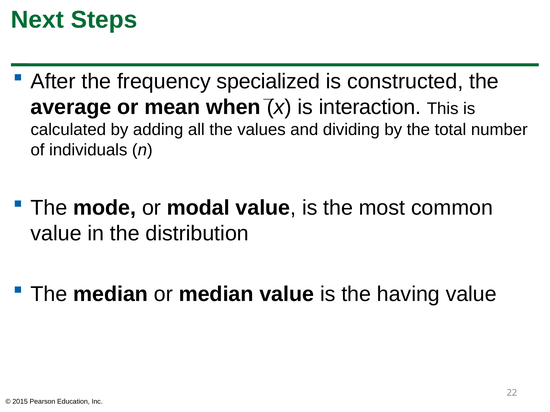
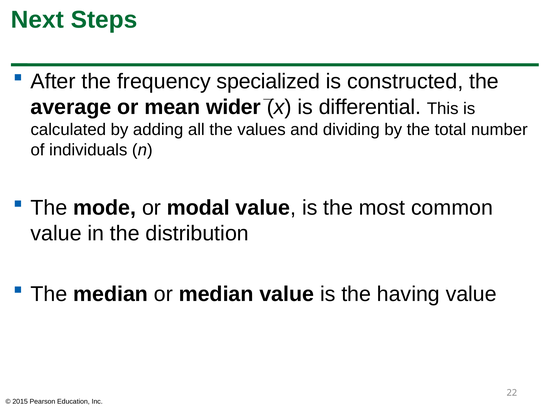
when: when -> wider
interaction: interaction -> differential
